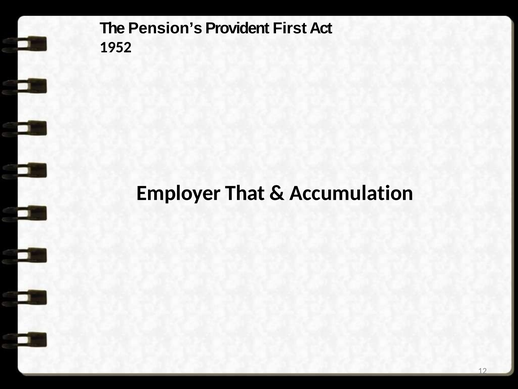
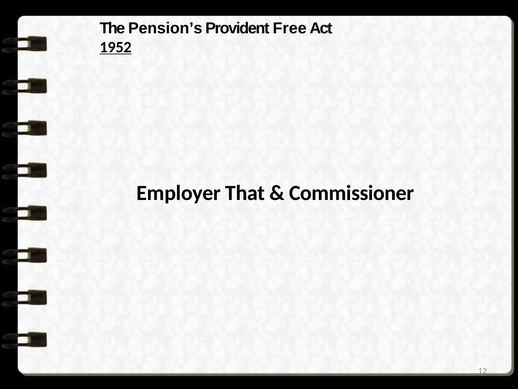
First: First -> Free
1952 underline: none -> present
Accumulation: Accumulation -> Commissioner
